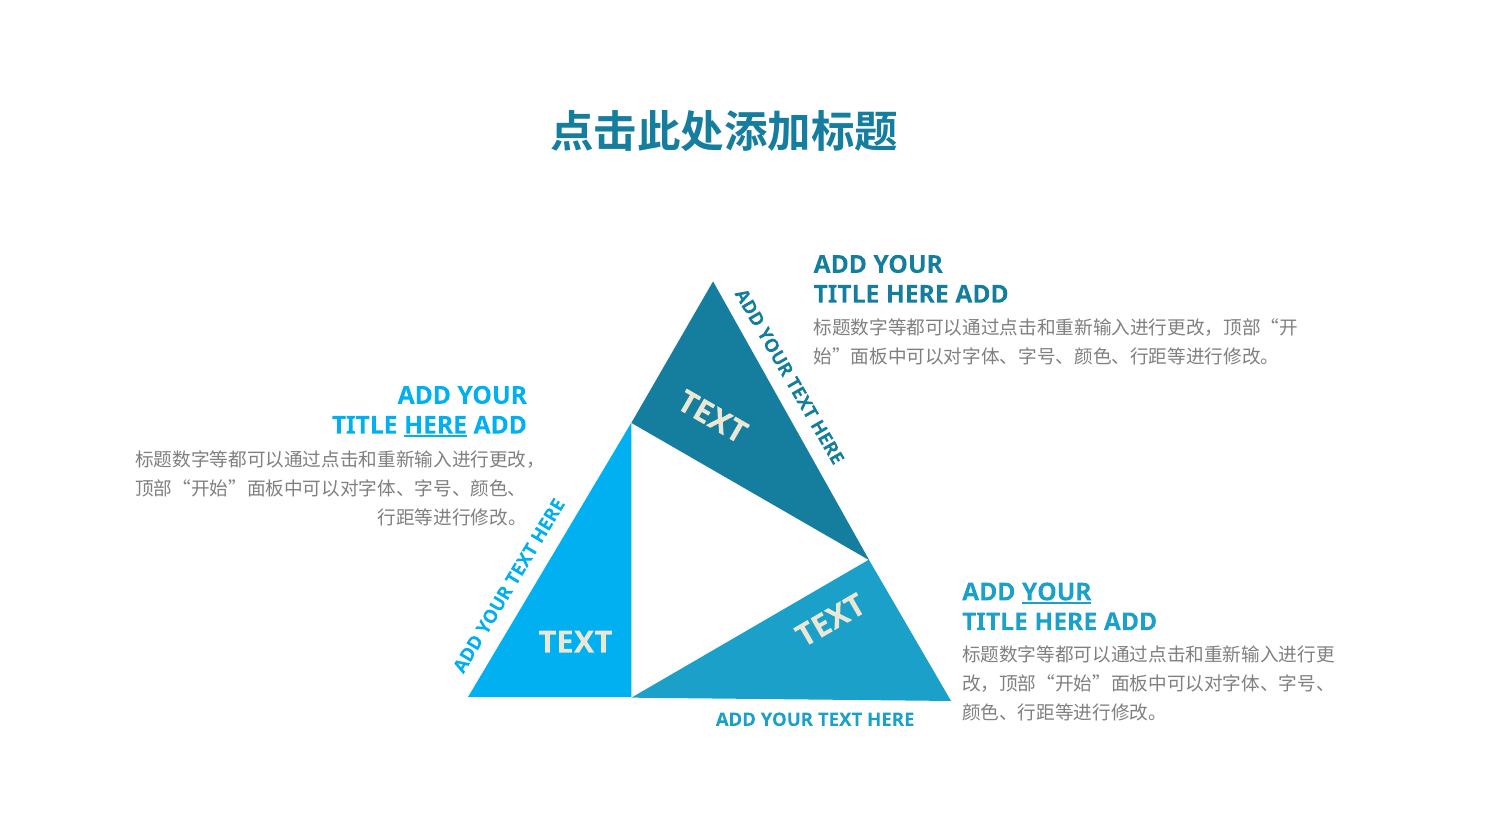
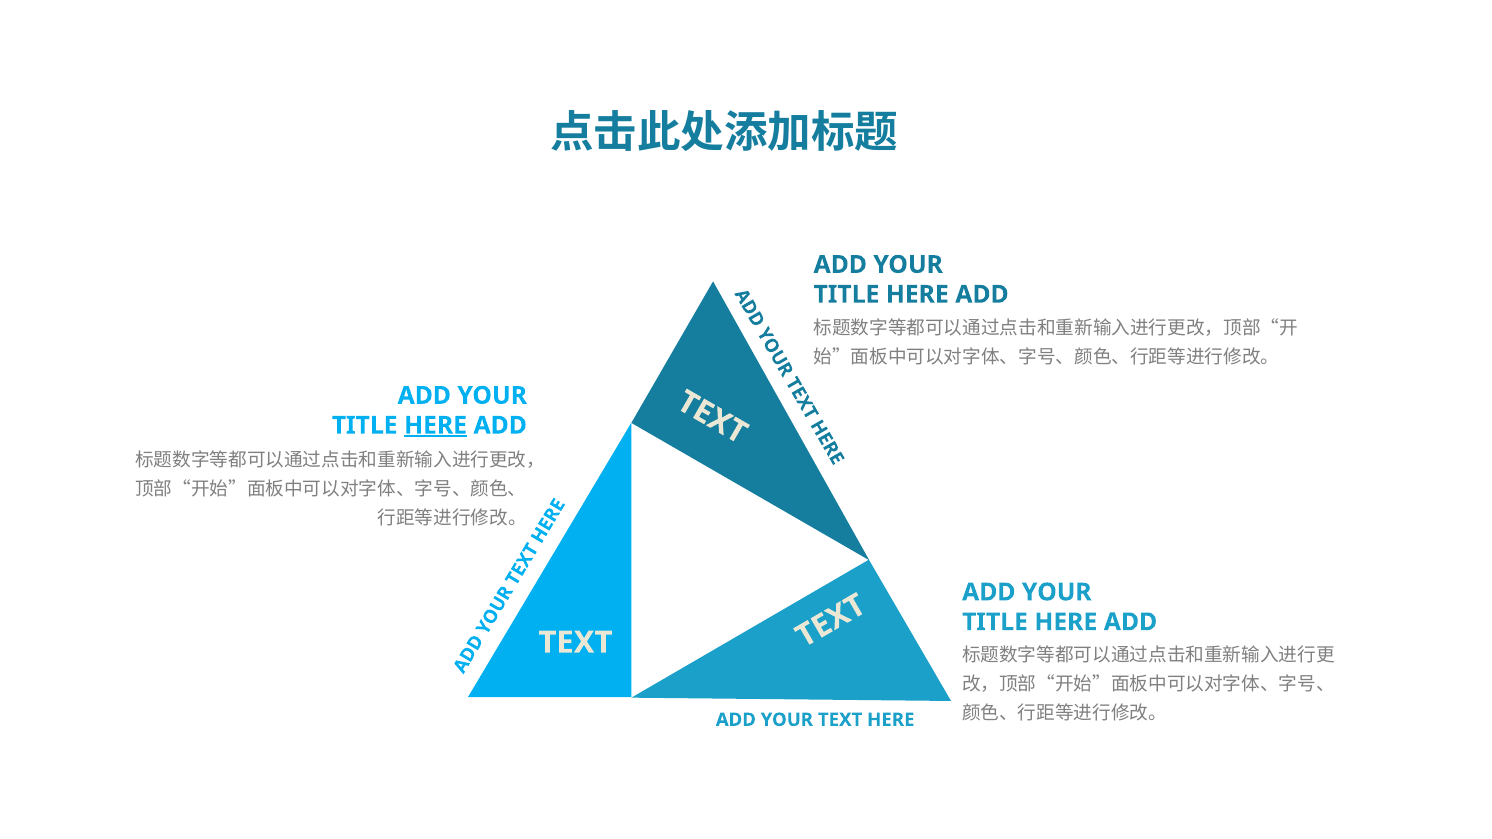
YOUR at (1057, 592) underline: present -> none
